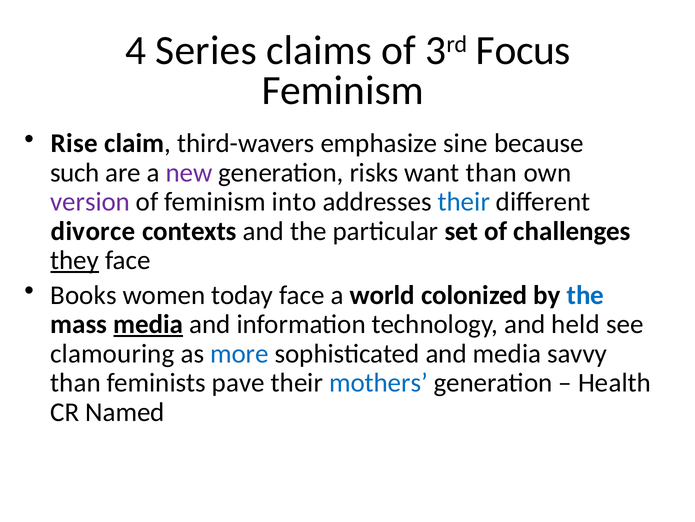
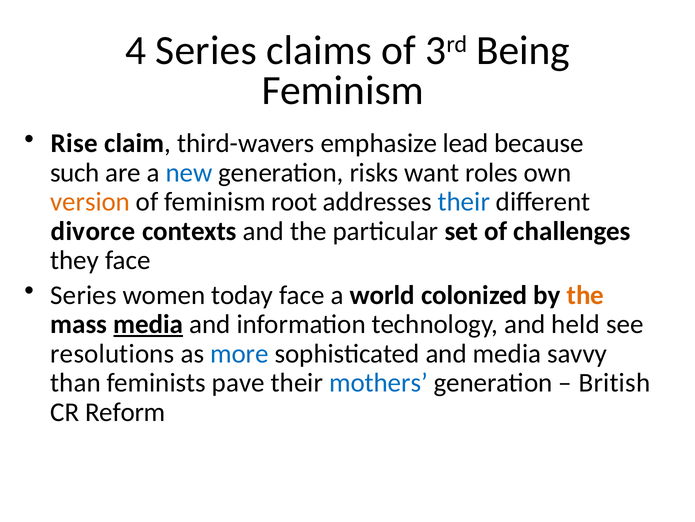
Focus: Focus -> Being
sine: sine -> lead
new colour: purple -> blue
want than: than -> roles
version colour: purple -> orange
into: into -> root
they underline: present -> none
Books at (84, 295): Books -> Series
the at (585, 295) colour: blue -> orange
clamouring: clamouring -> resolutions
Health: Health -> British
Named: Named -> Reform
